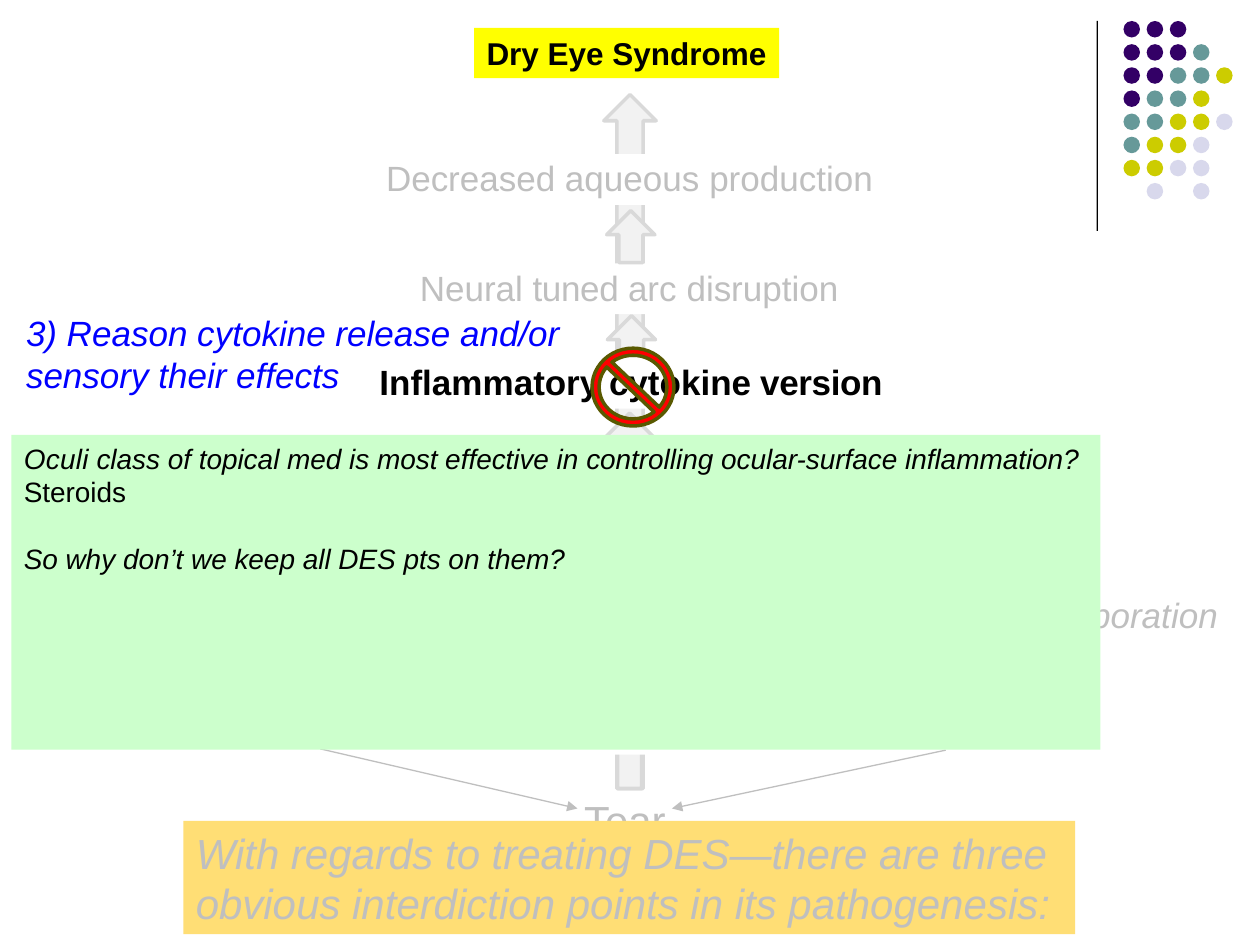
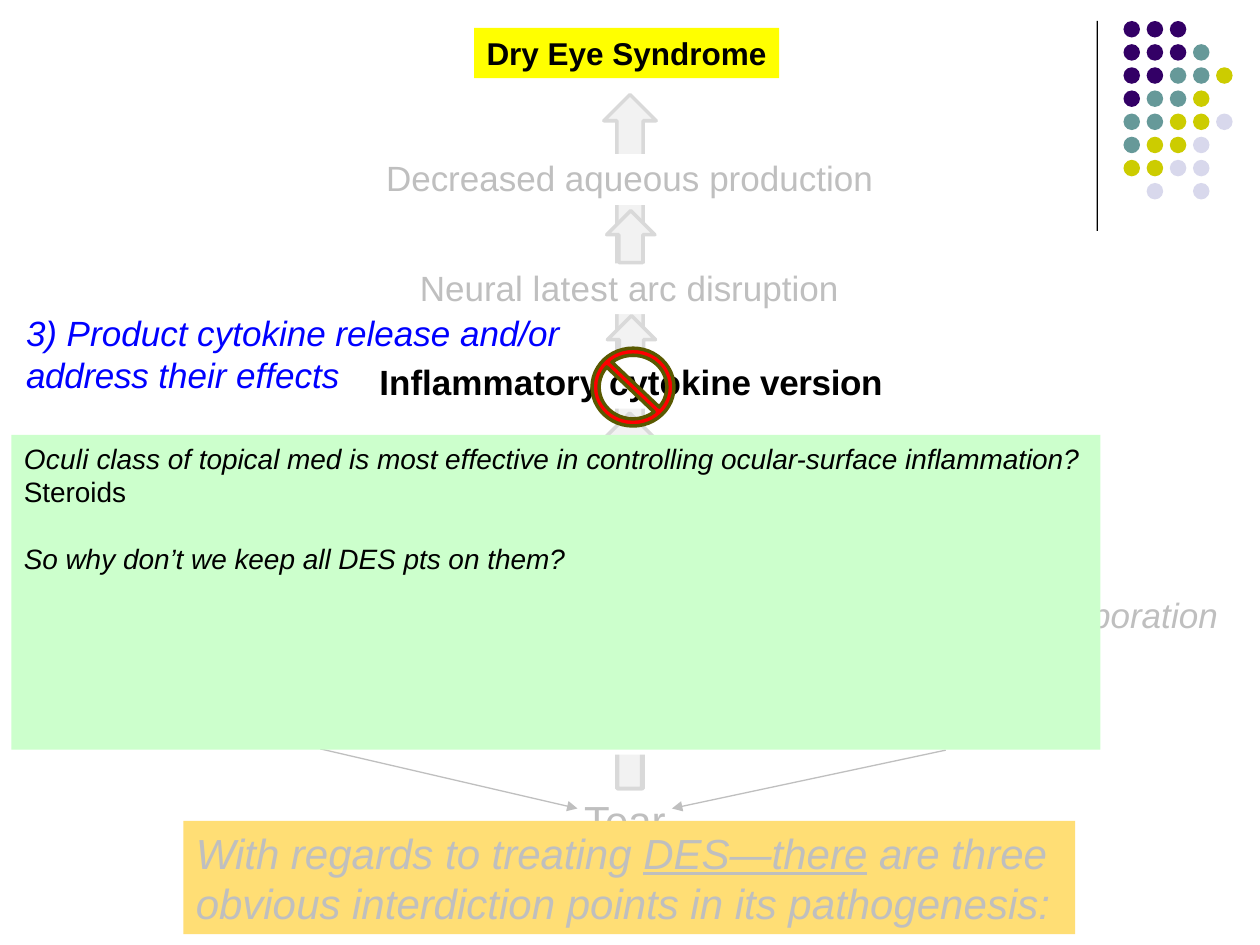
tuned: tuned -> latest
Reason: Reason -> Product
sensory: sensory -> address
DES—there underline: none -> present
